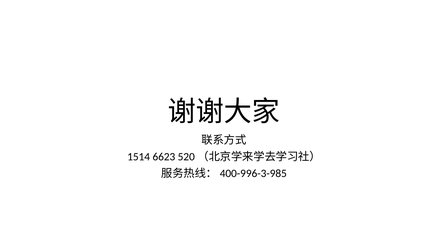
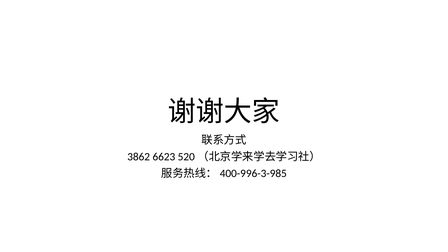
1514: 1514 -> 3862
